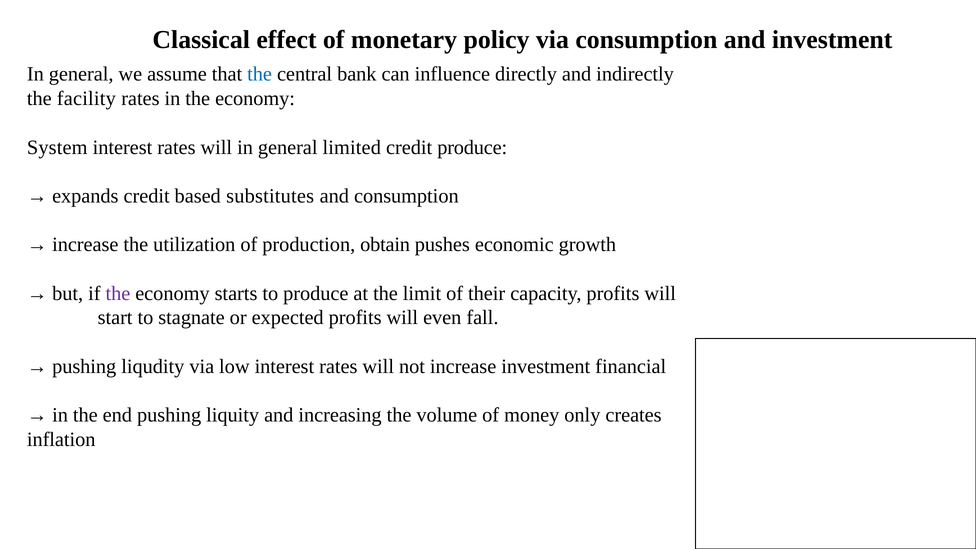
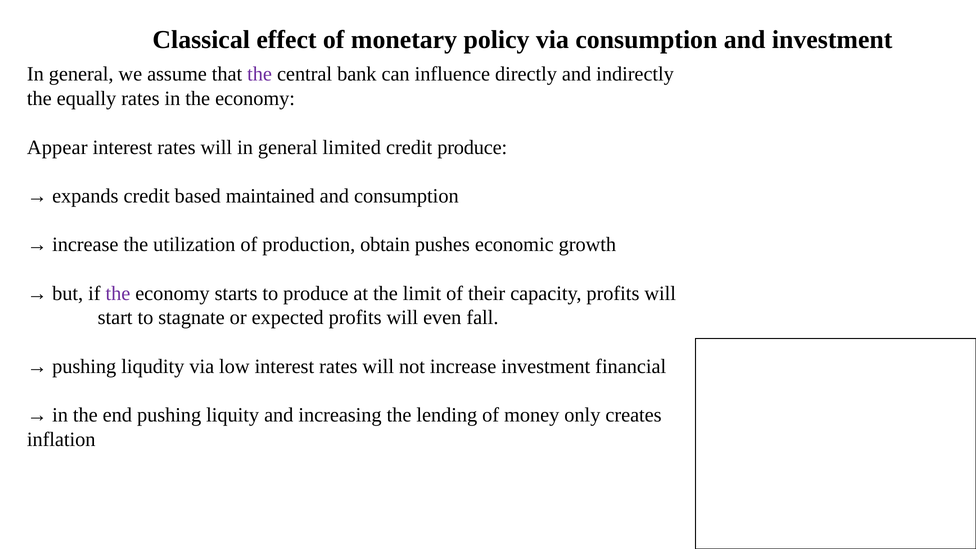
the at (260, 74) colour: blue -> purple
facility: facility -> equally
System: System -> Appear
substitutes: substitutes -> maintained
volume: volume -> lending
